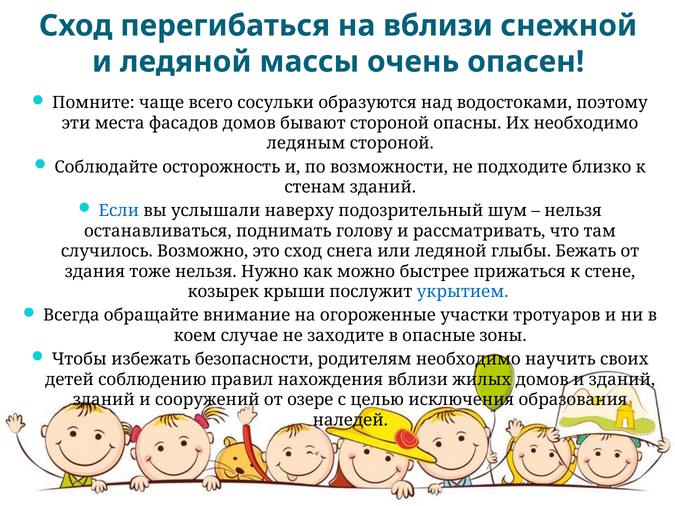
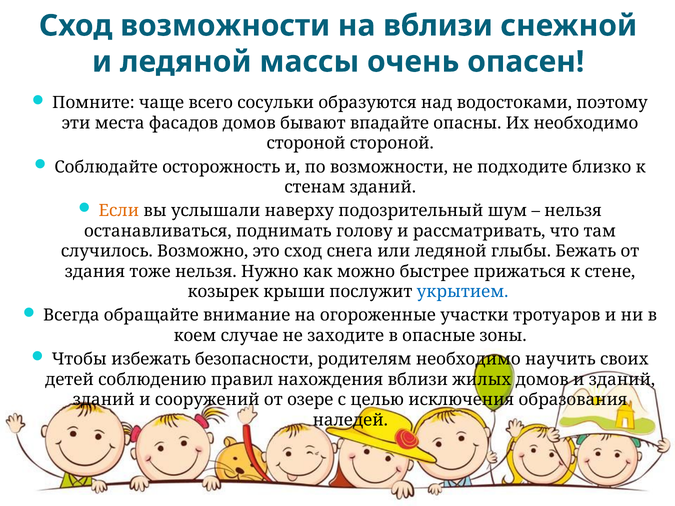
Сход перегибаться: перегибаться -> возможности
бывают стороной: стороной -> впадайте
ледяным at (306, 143): ледяным -> стороной
Если colour: blue -> orange
